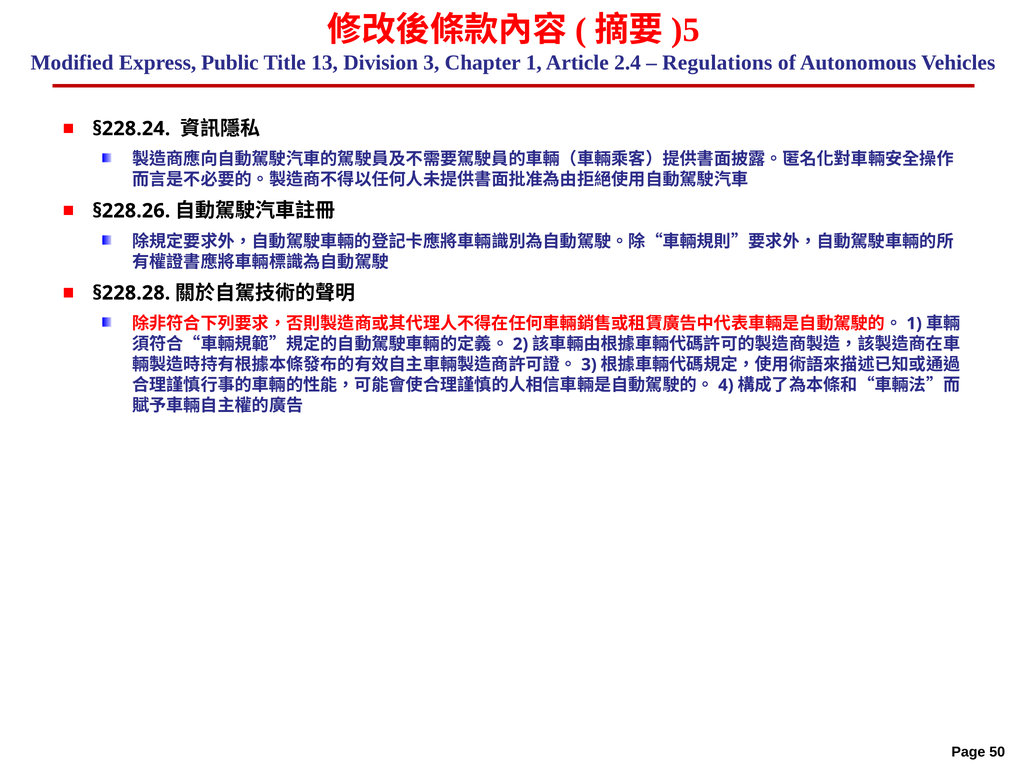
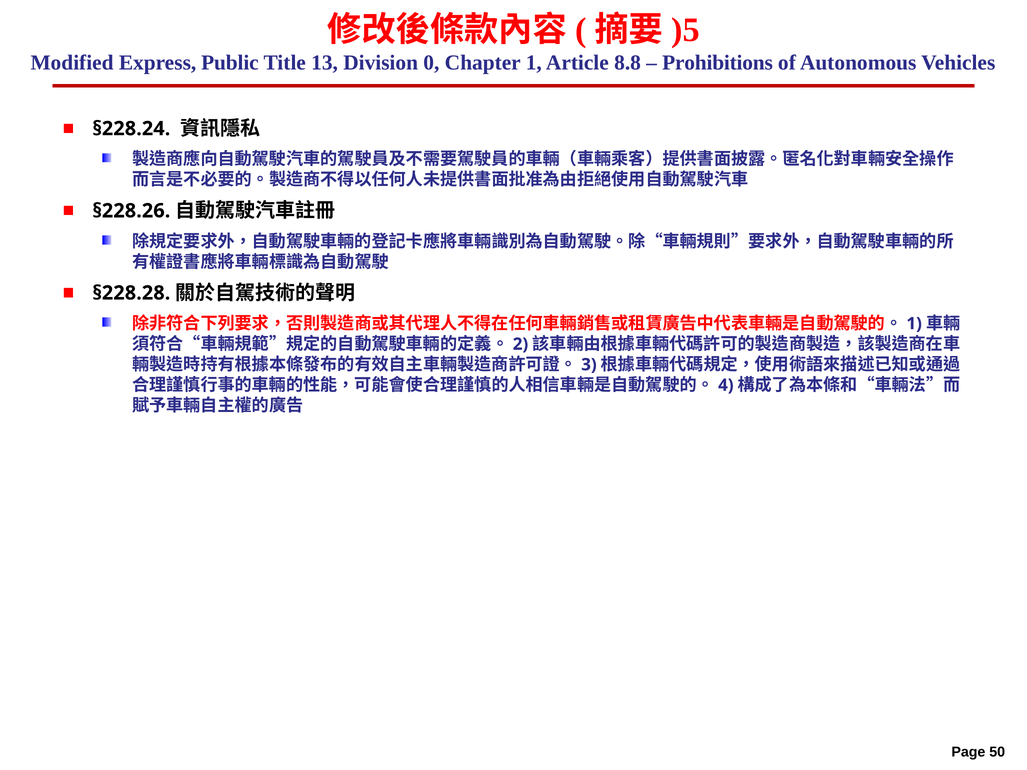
Division 3: 3 -> 0
2.4: 2.4 -> 8.8
Regulations: Regulations -> Prohibitions
